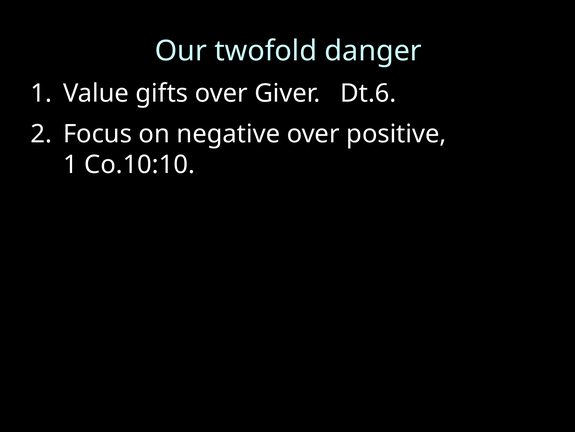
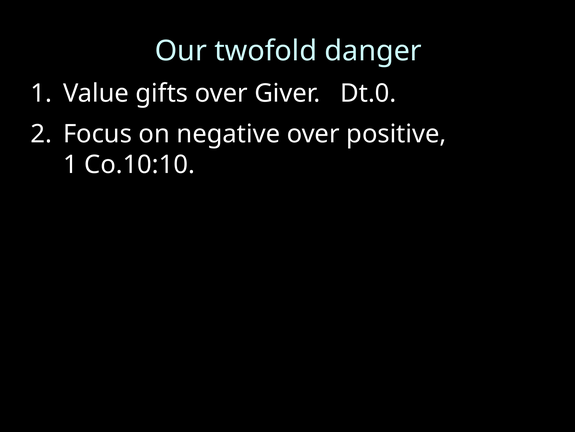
Dt.6: Dt.6 -> Dt.0
